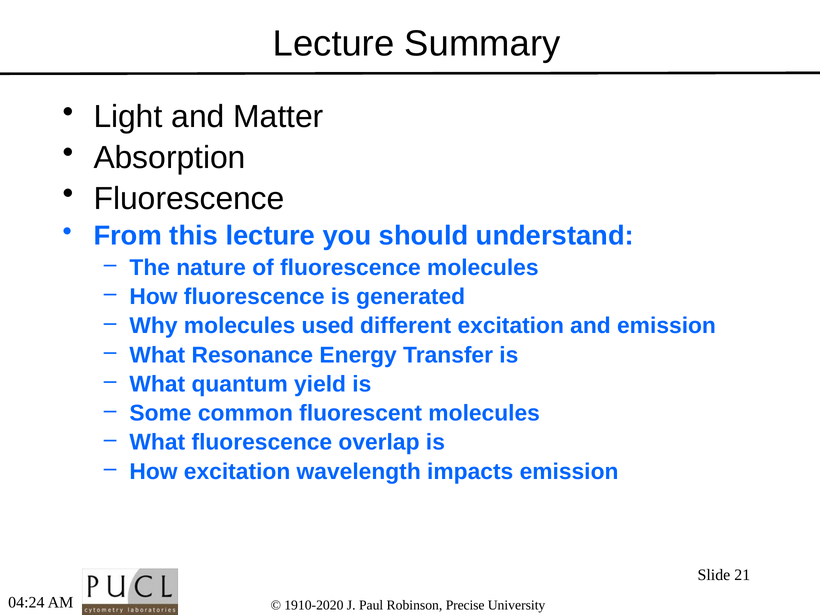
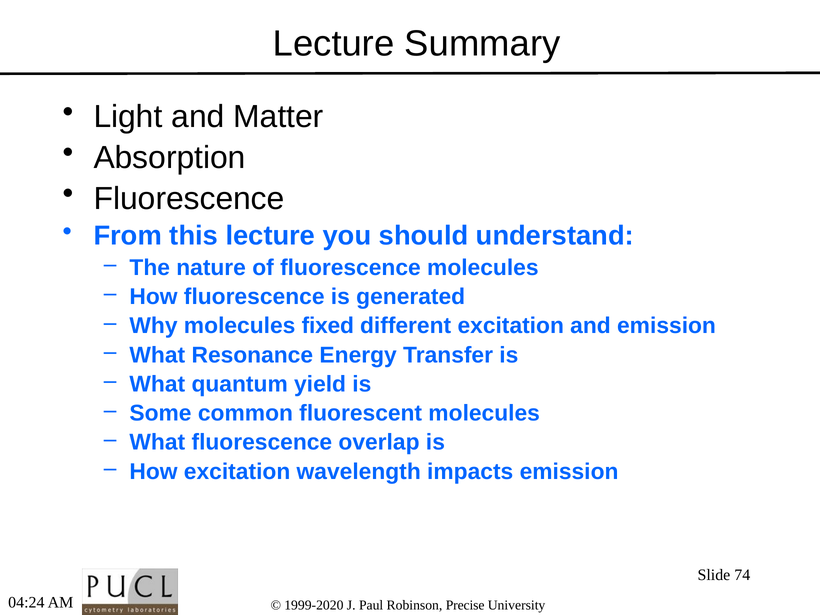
used: used -> fixed
21: 21 -> 74
1910-2020: 1910-2020 -> 1999-2020
